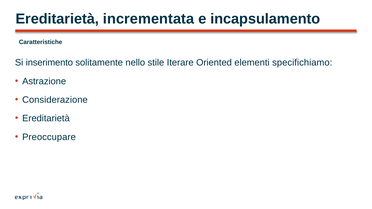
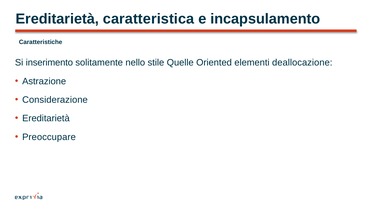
incrementata: incrementata -> caratteristica
Iterare: Iterare -> Quelle
specifichiamo: specifichiamo -> deallocazione
